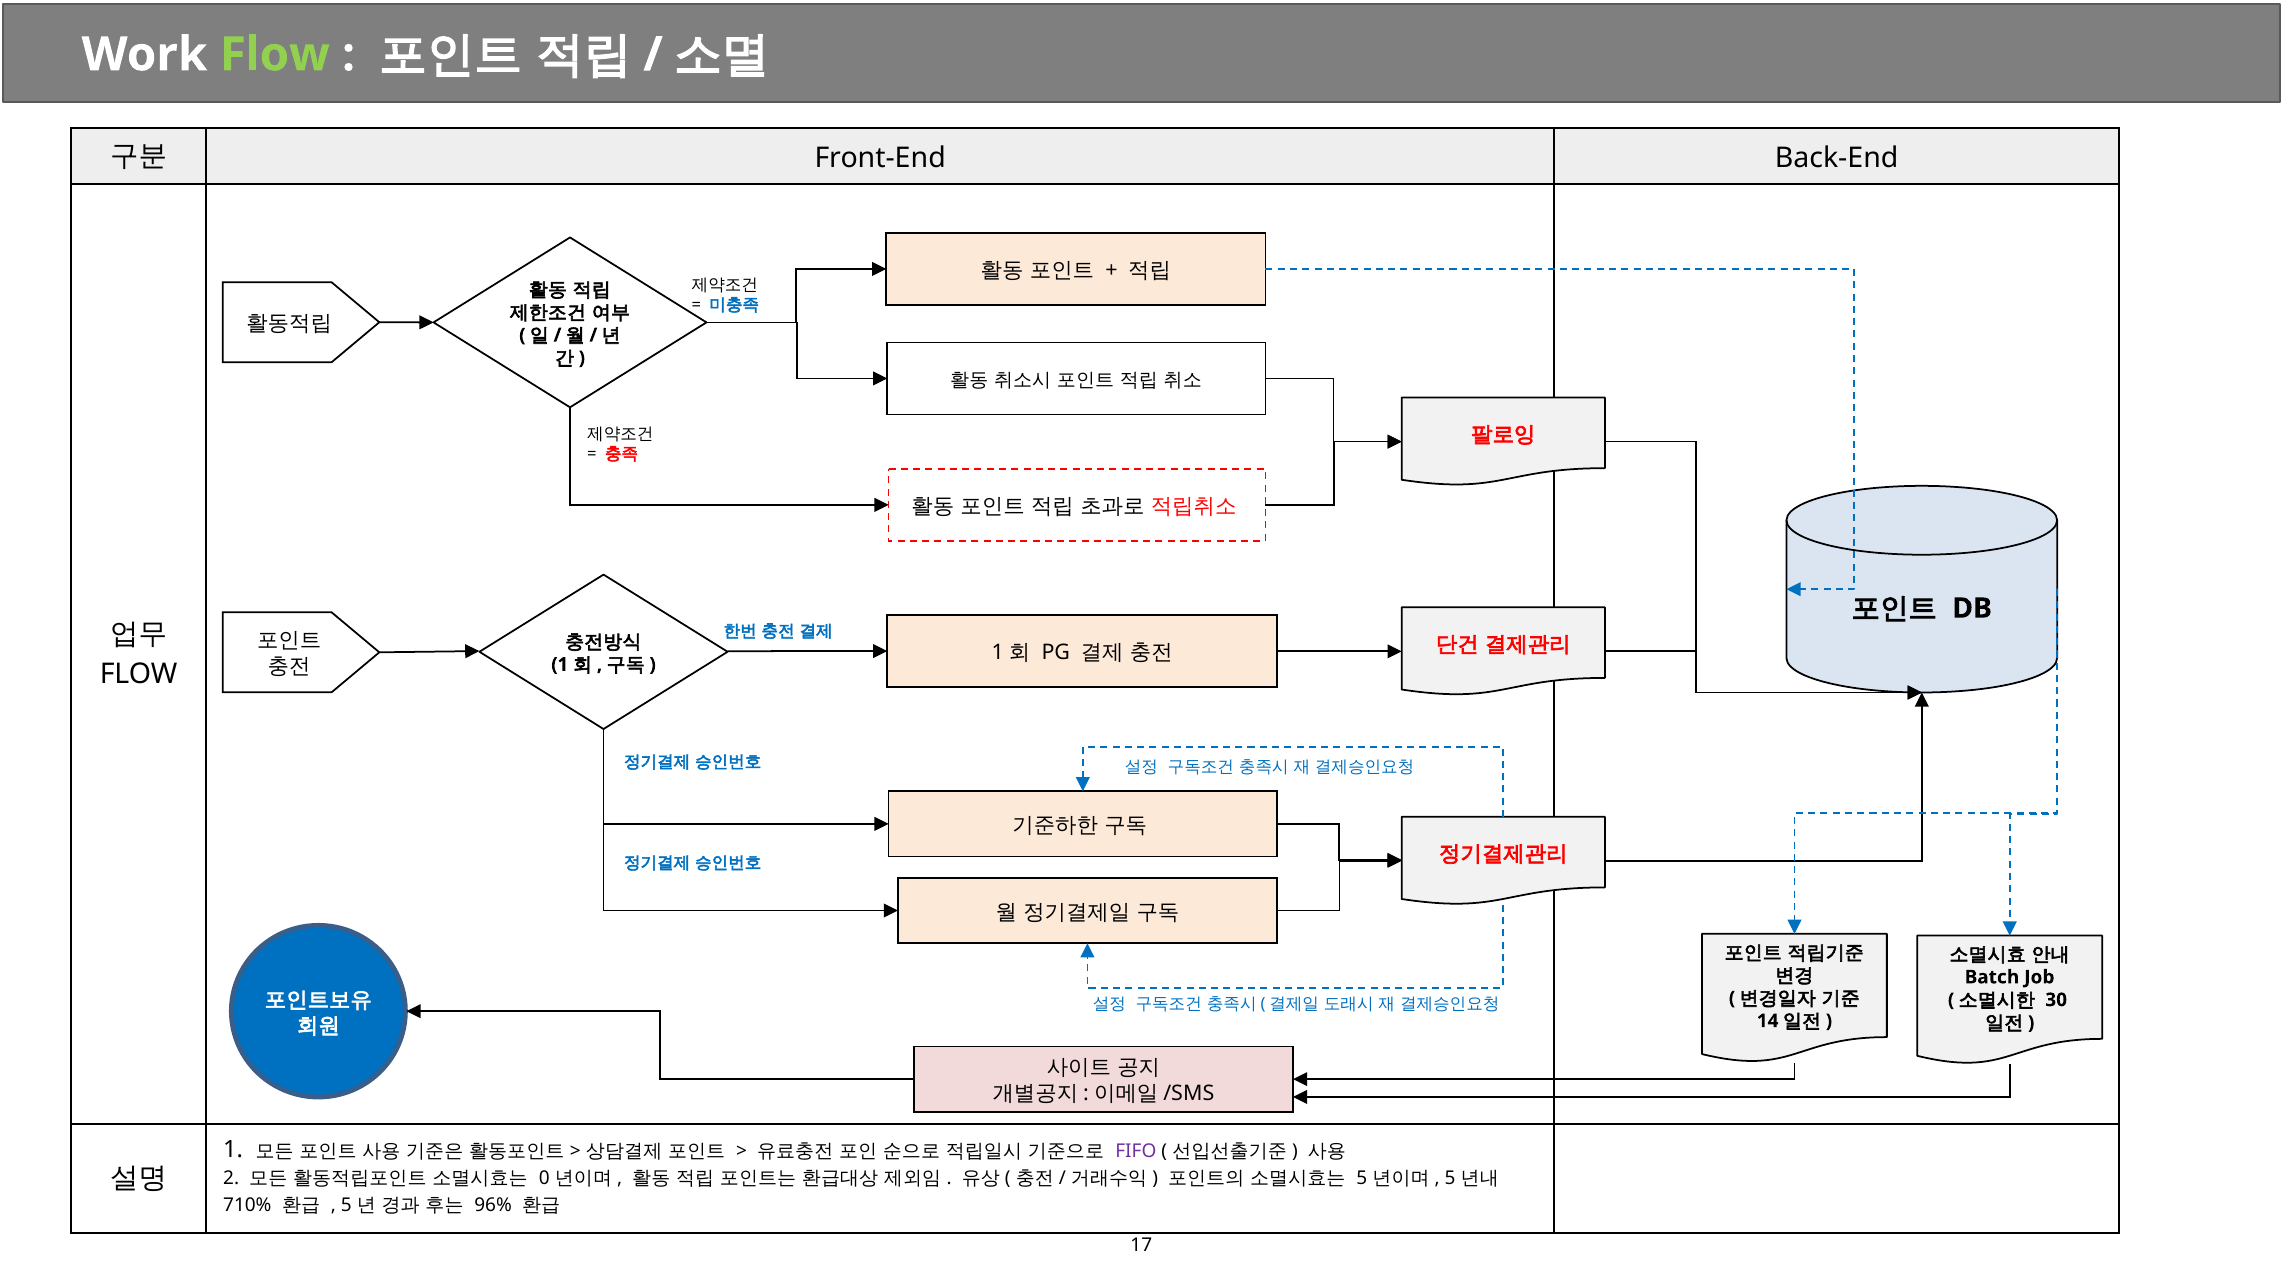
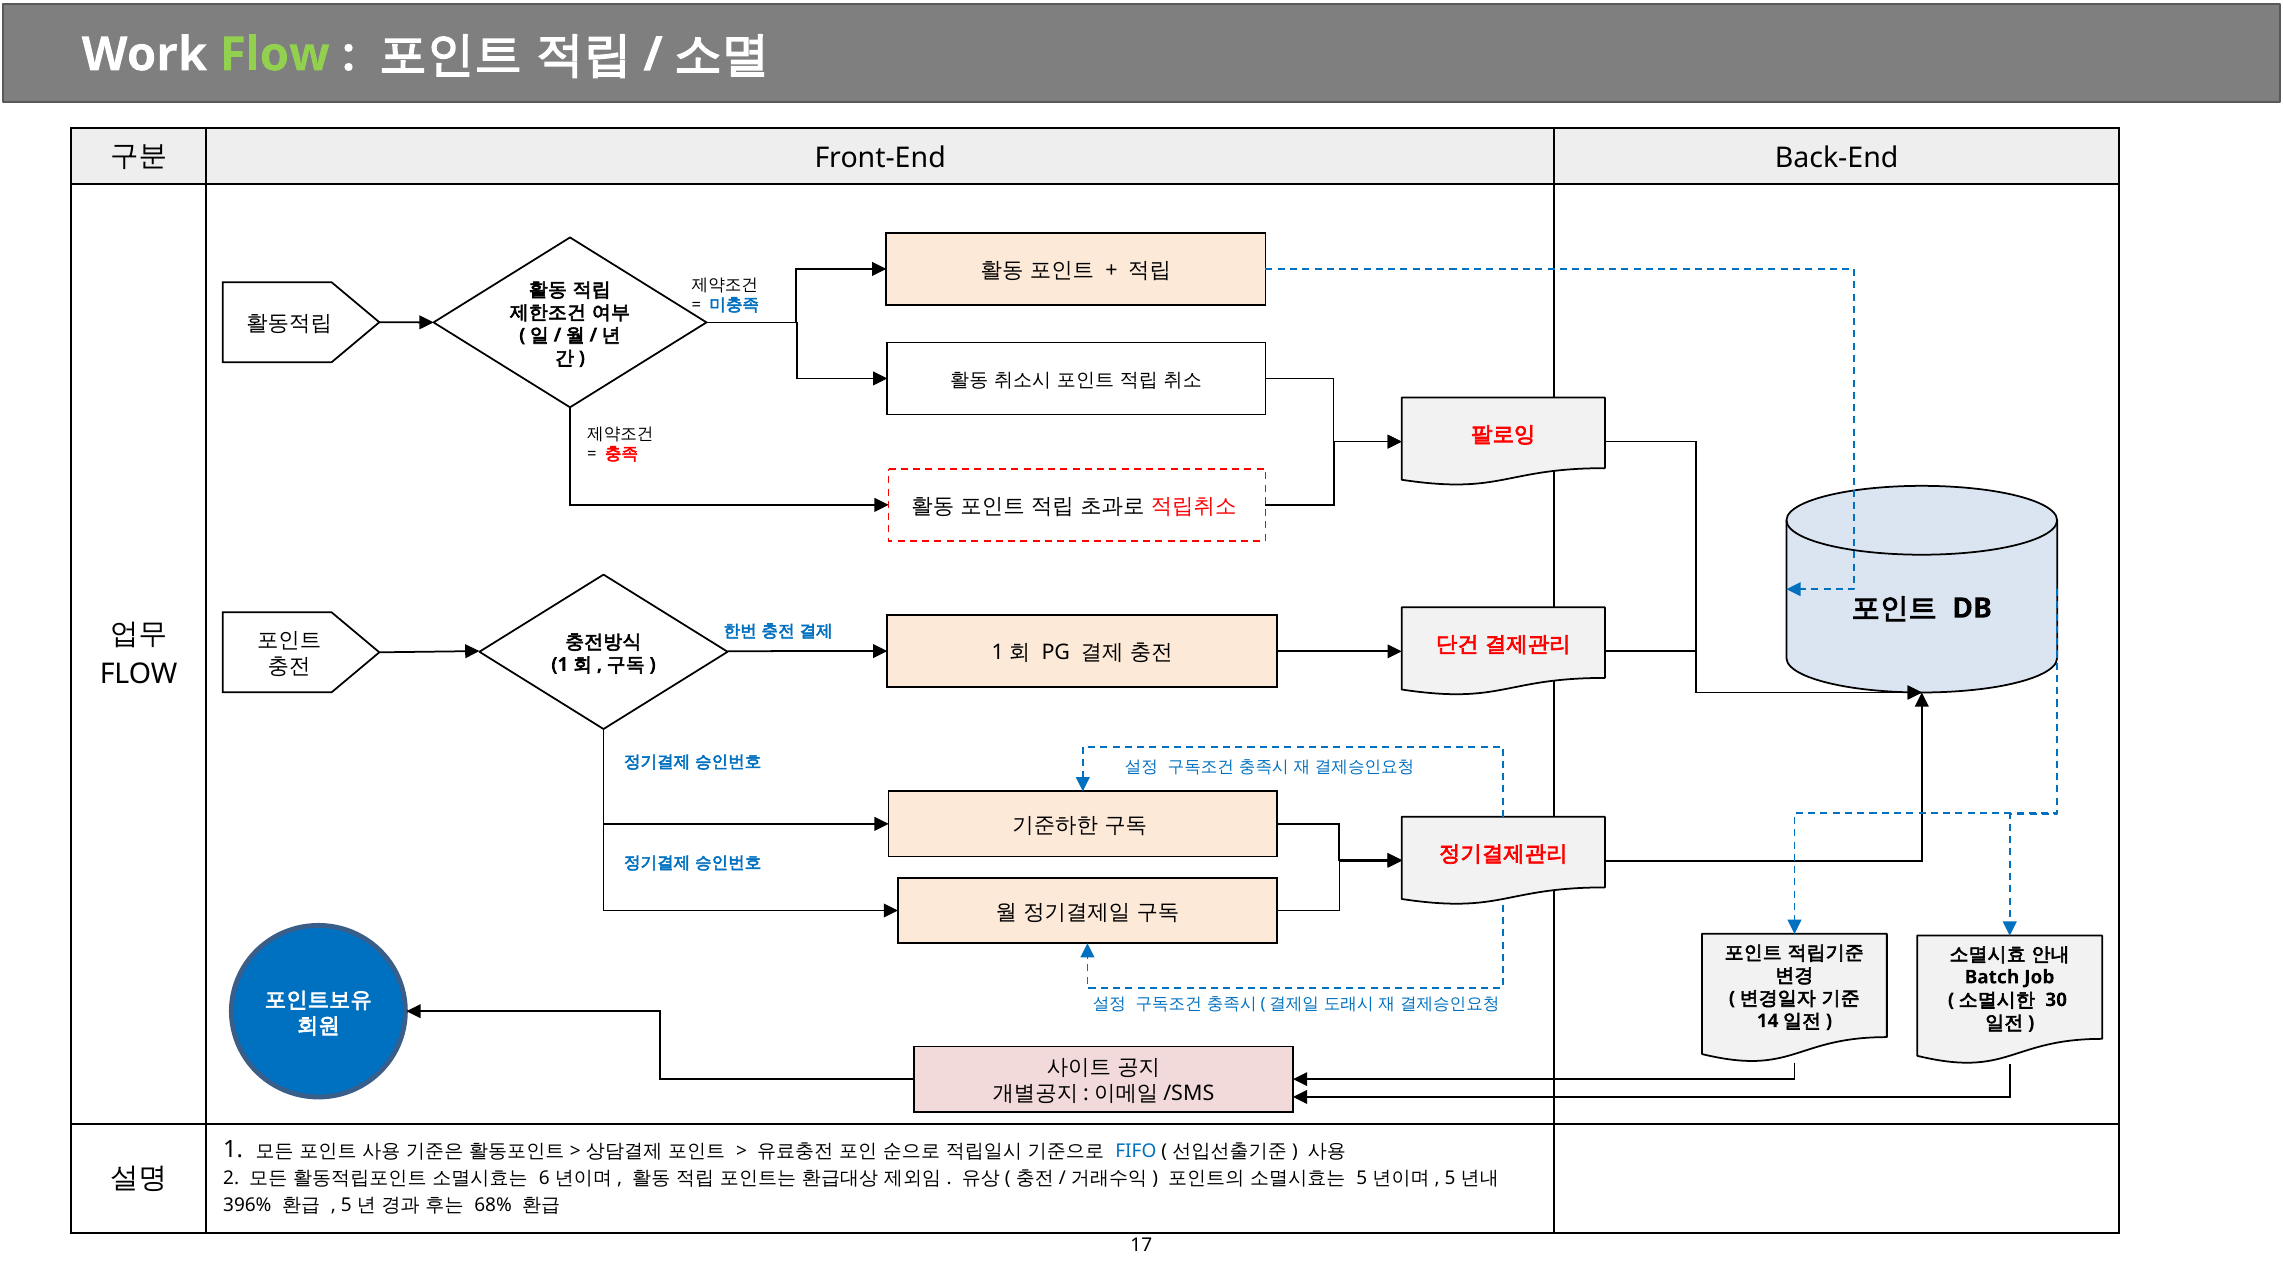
FIFO colour: purple -> blue
0: 0 -> 6
710%: 710% -> 396%
96%: 96% -> 68%
